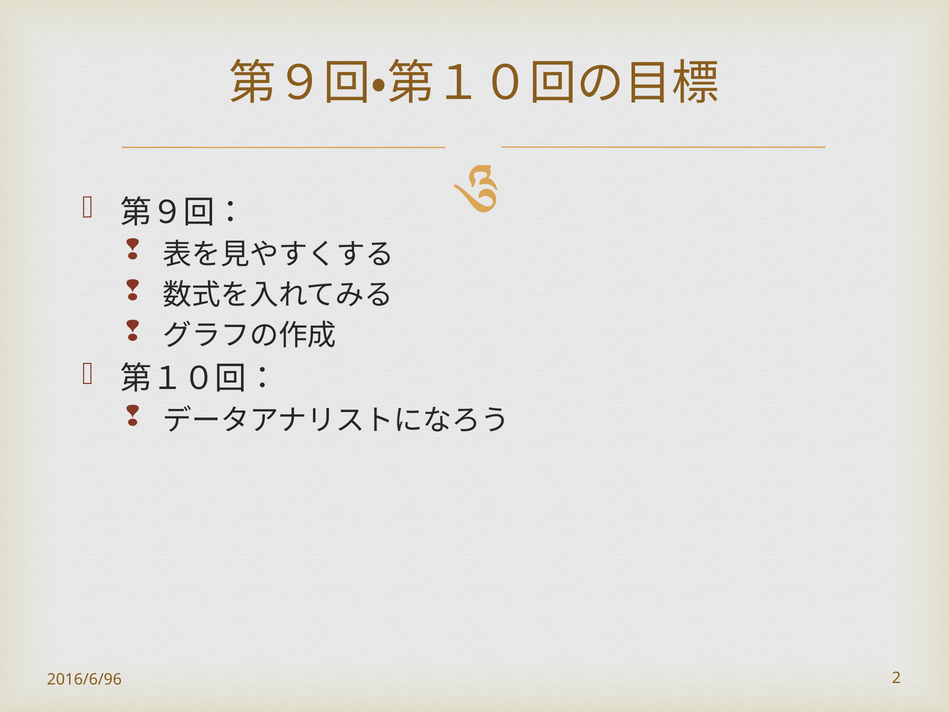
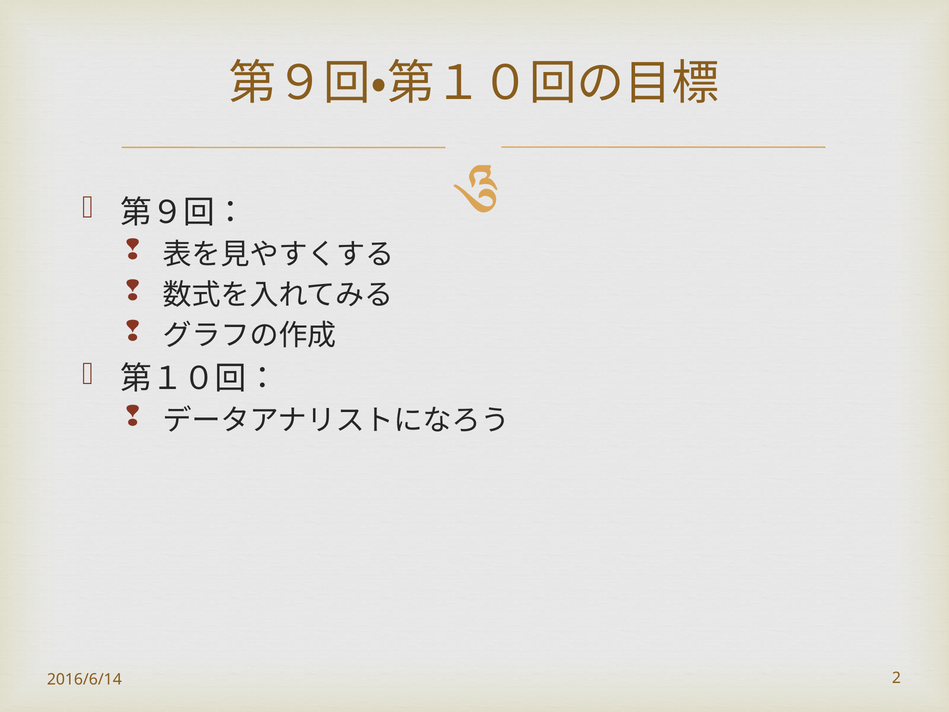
2016/6/96: 2016/6/96 -> 2016/6/14
